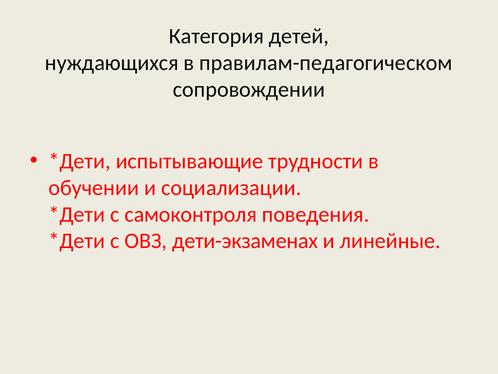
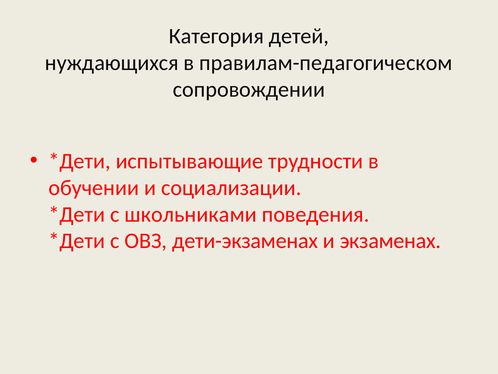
самоконтроля: самоконтроля -> школьниками
линейные: линейные -> экзаменах
